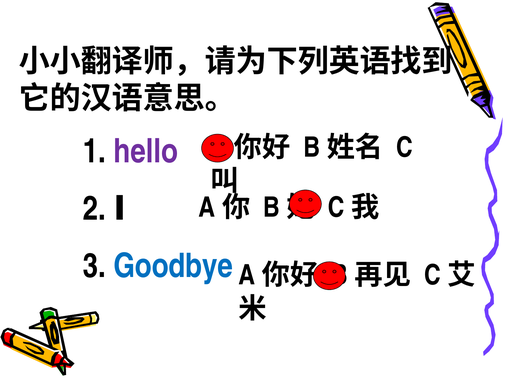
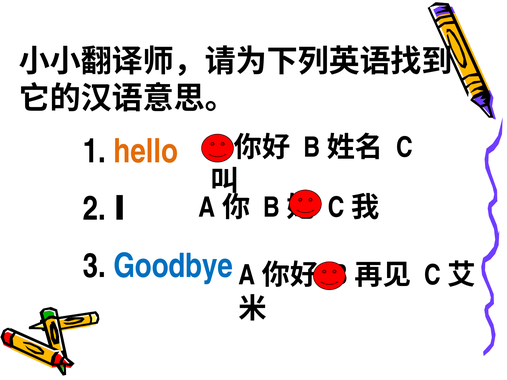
hello colour: purple -> orange
